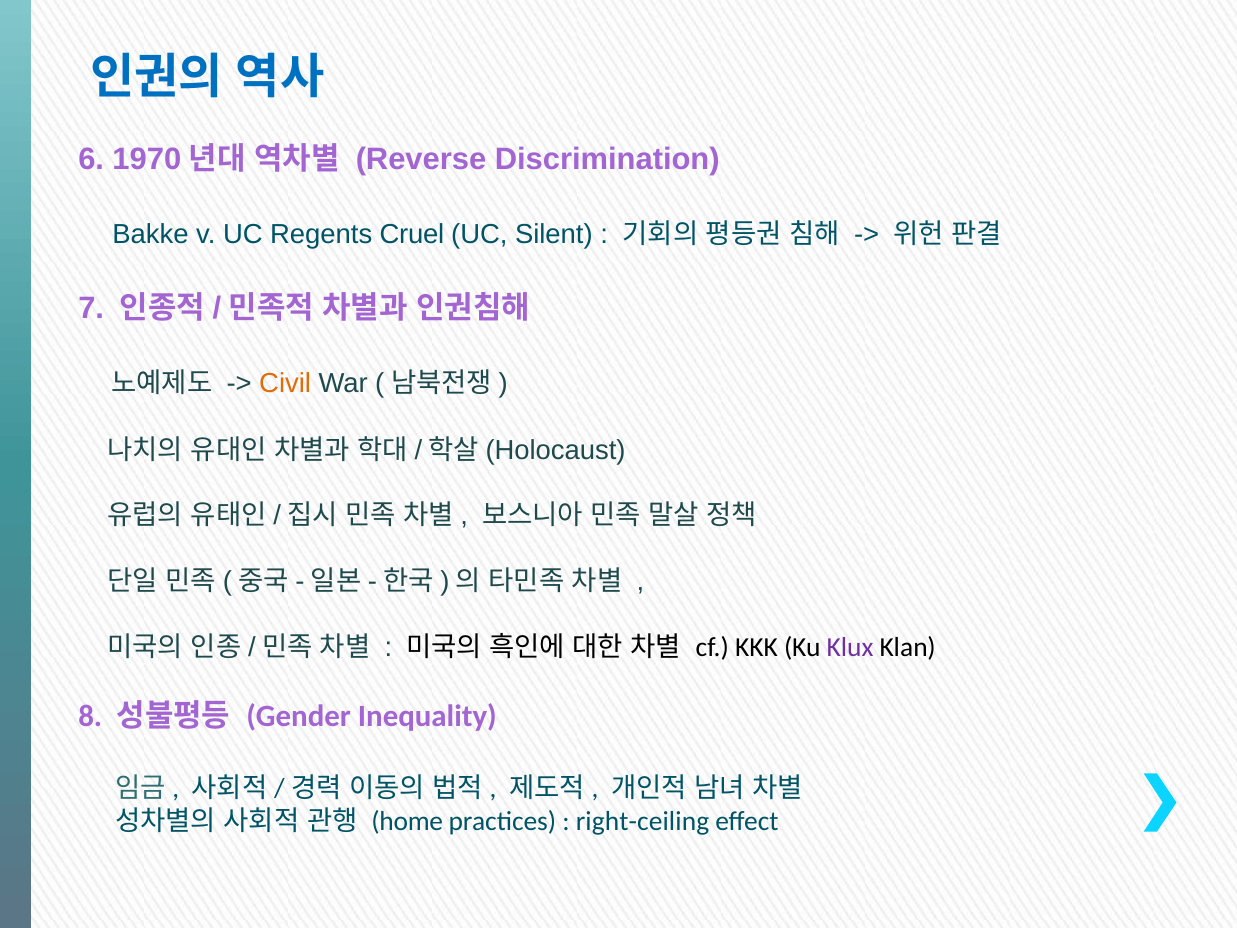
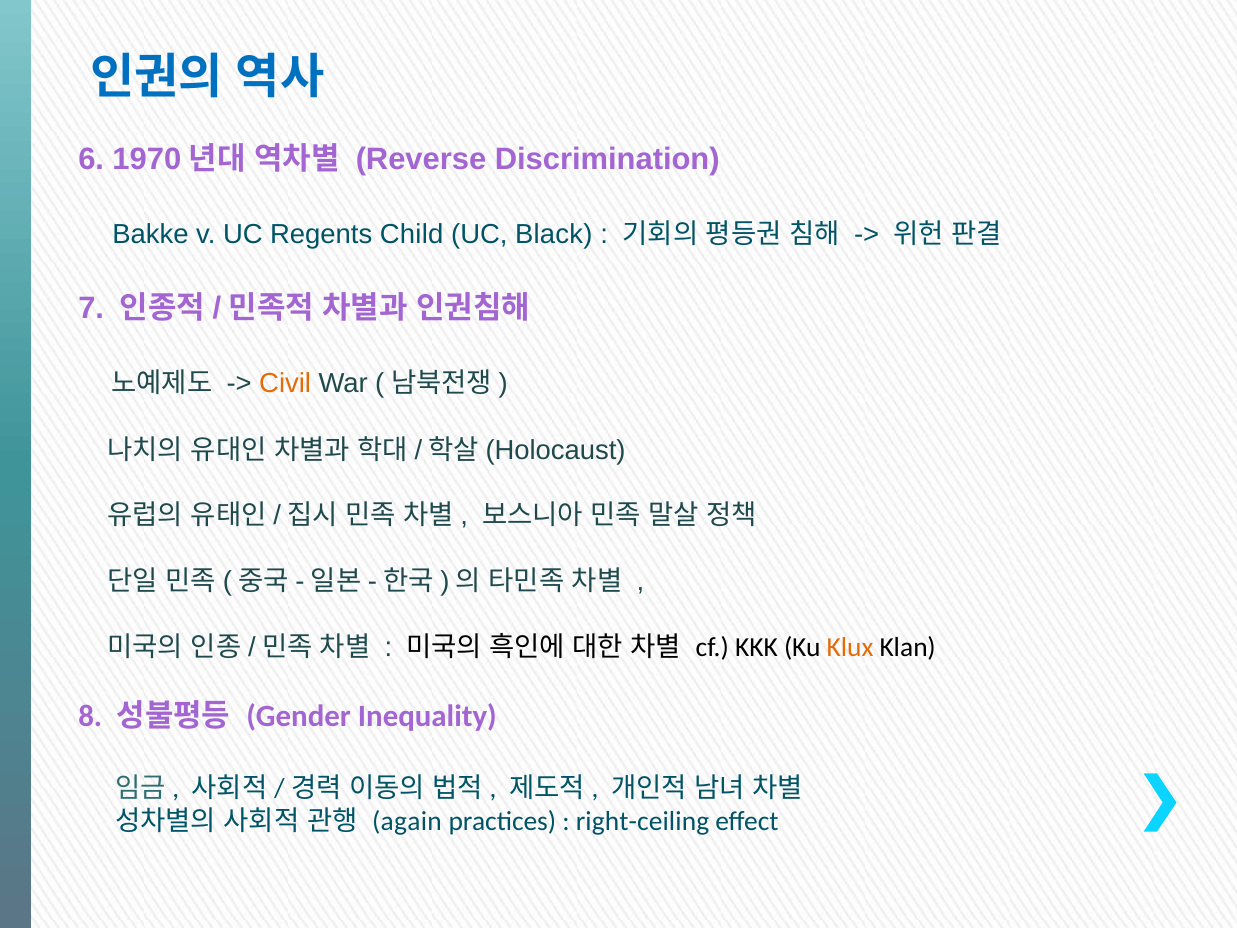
Cruel: Cruel -> Child
Silent: Silent -> Black
Klux colour: purple -> orange
home: home -> again
